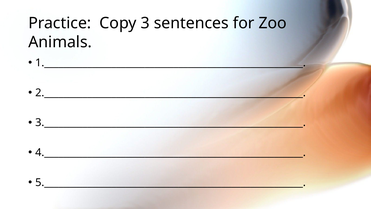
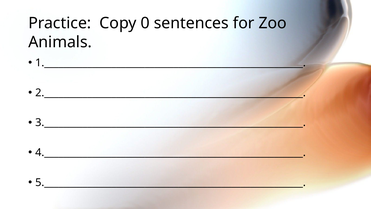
3: 3 -> 0
